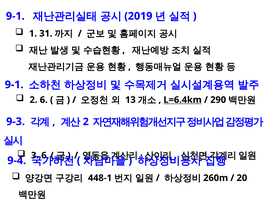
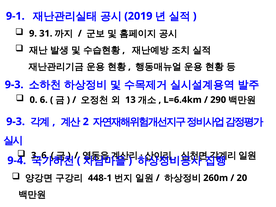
1: 1 -> 9
9-1 at (14, 85): 9-1 -> 9-3
2 at (34, 100): 2 -> 0
L=6.4km underline: present -> none
